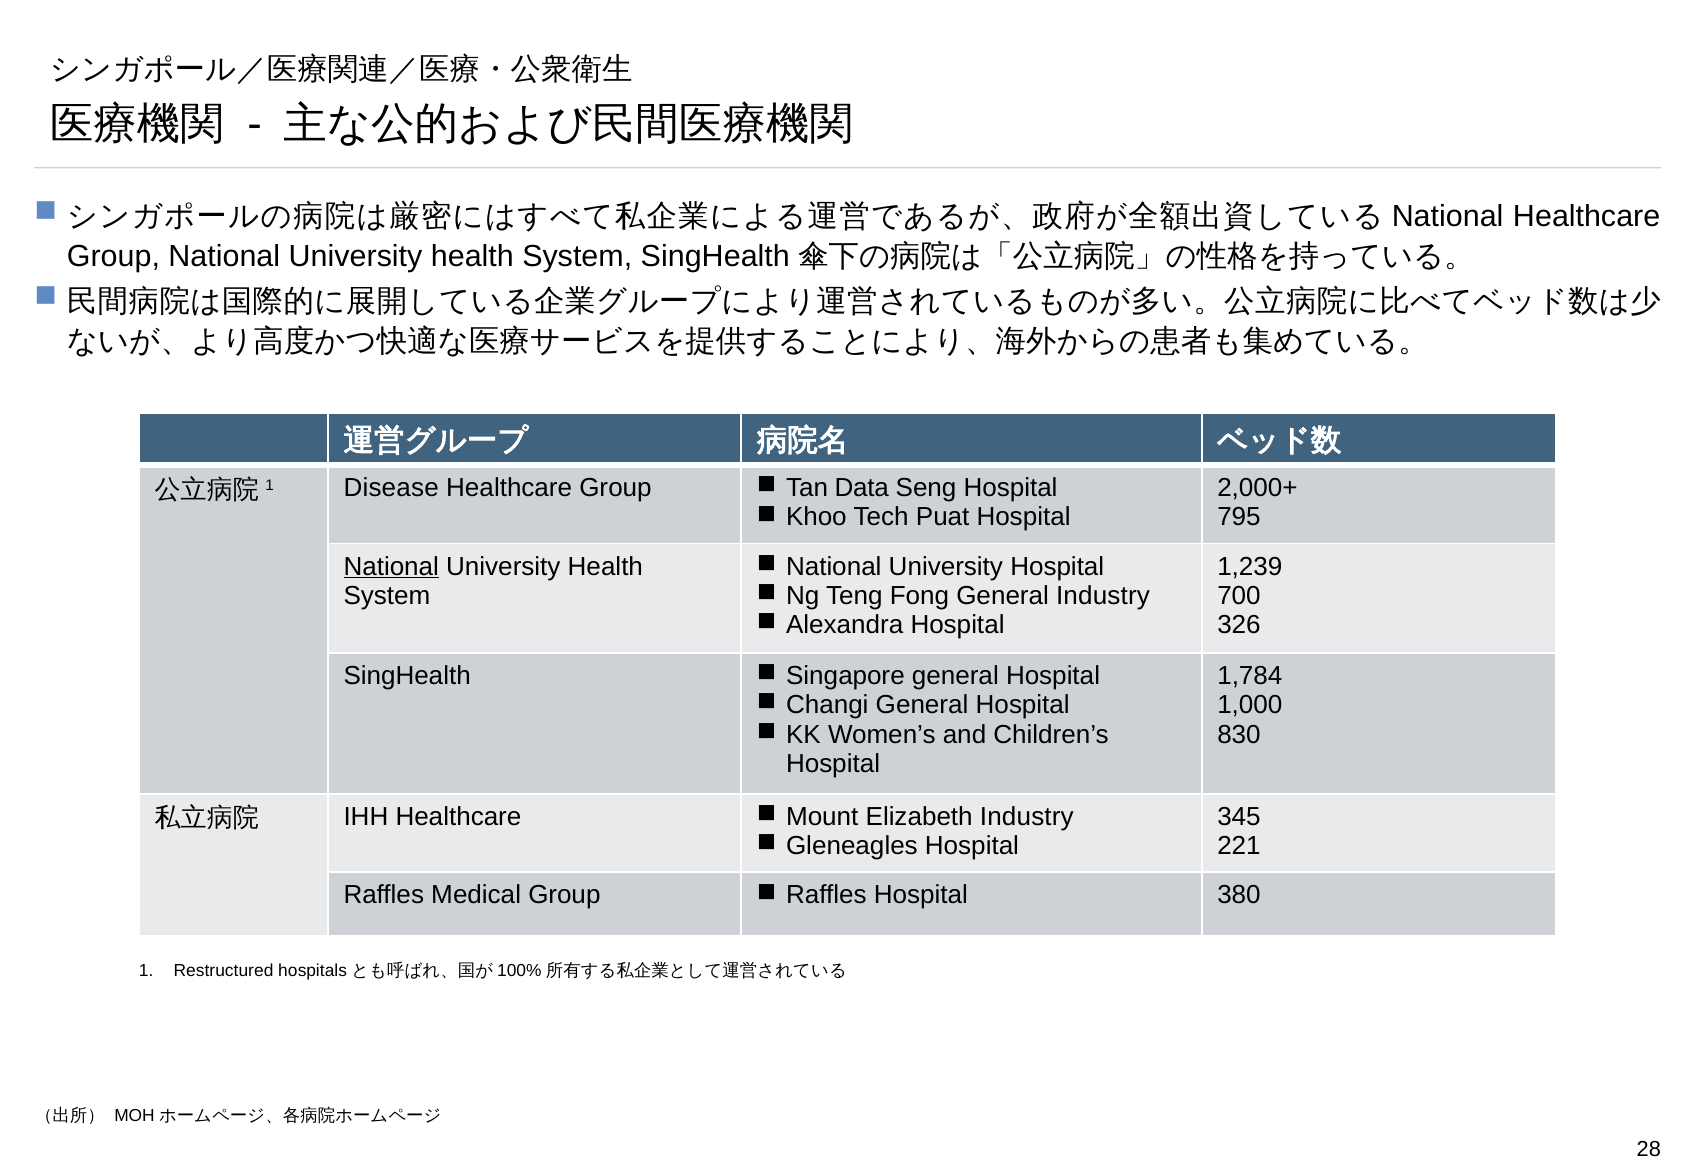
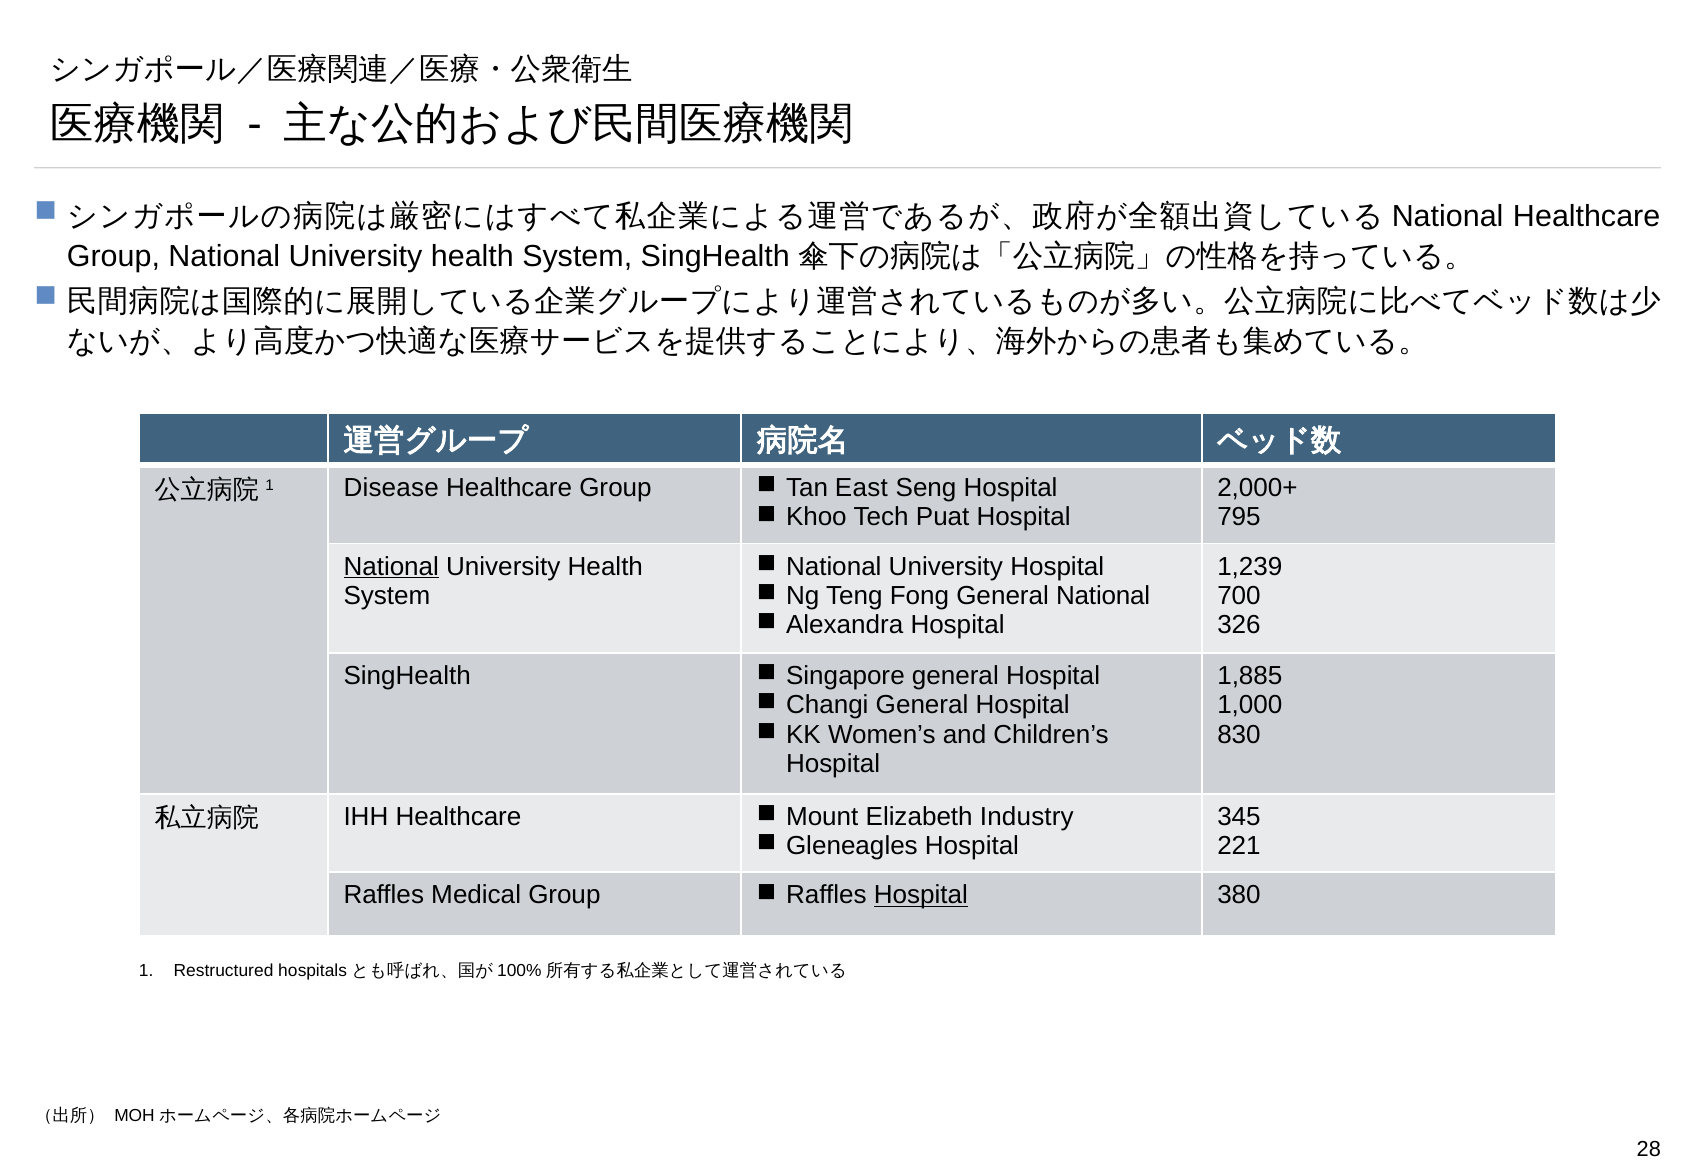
Data: Data -> East
General Industry: Industry -> National
1,784: 1,784 -> 1,885
Hospital at (921, 895) underline: none -> present
